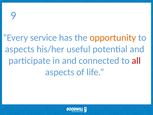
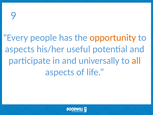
service: service -> people
connected: connected -> universally
all colour: red -> orange
